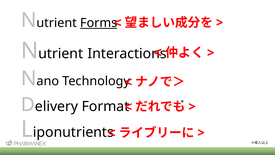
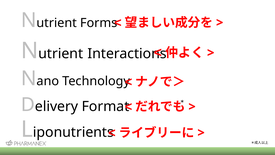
Forms underline: present -> none
